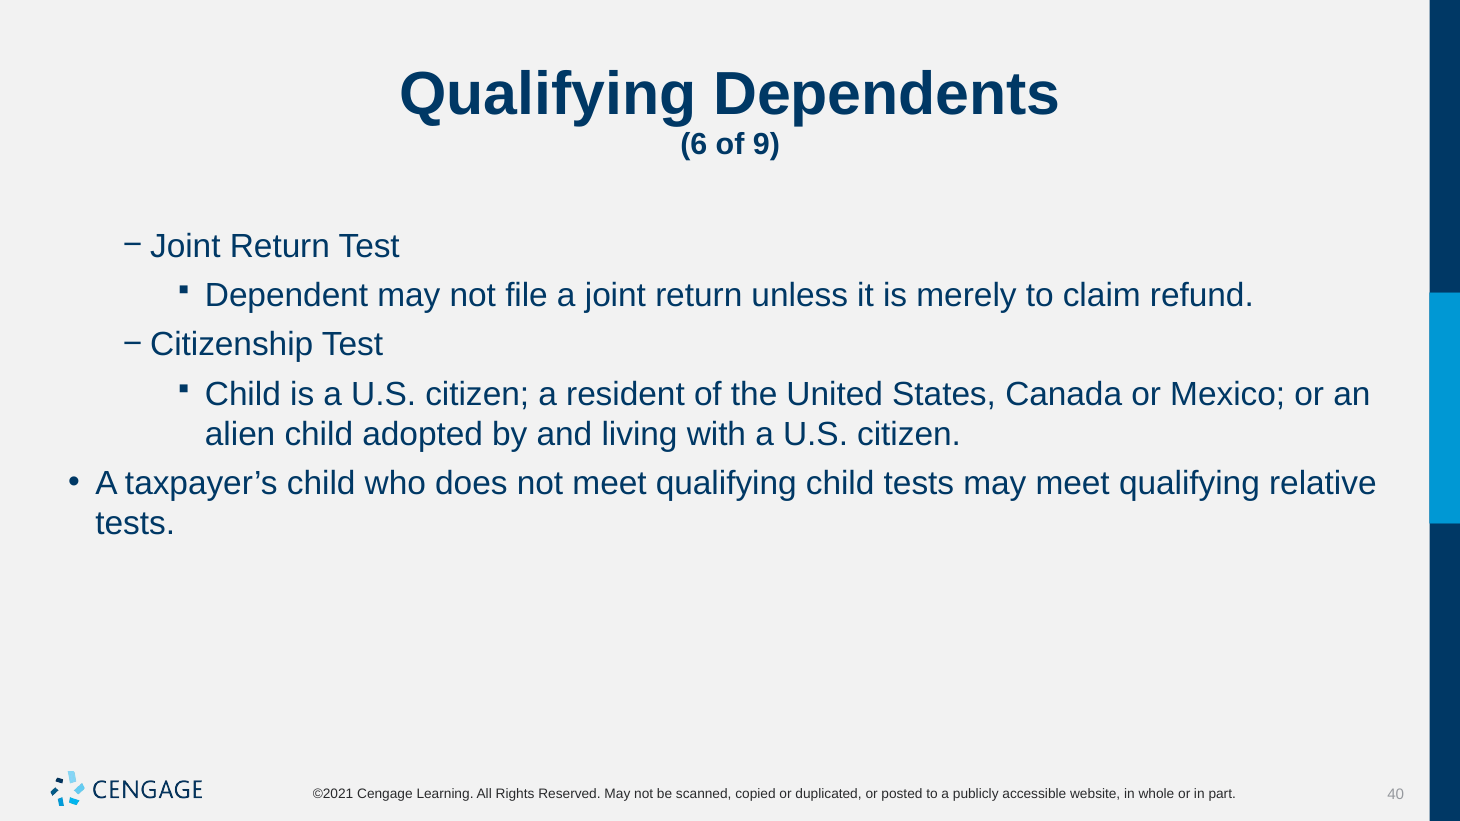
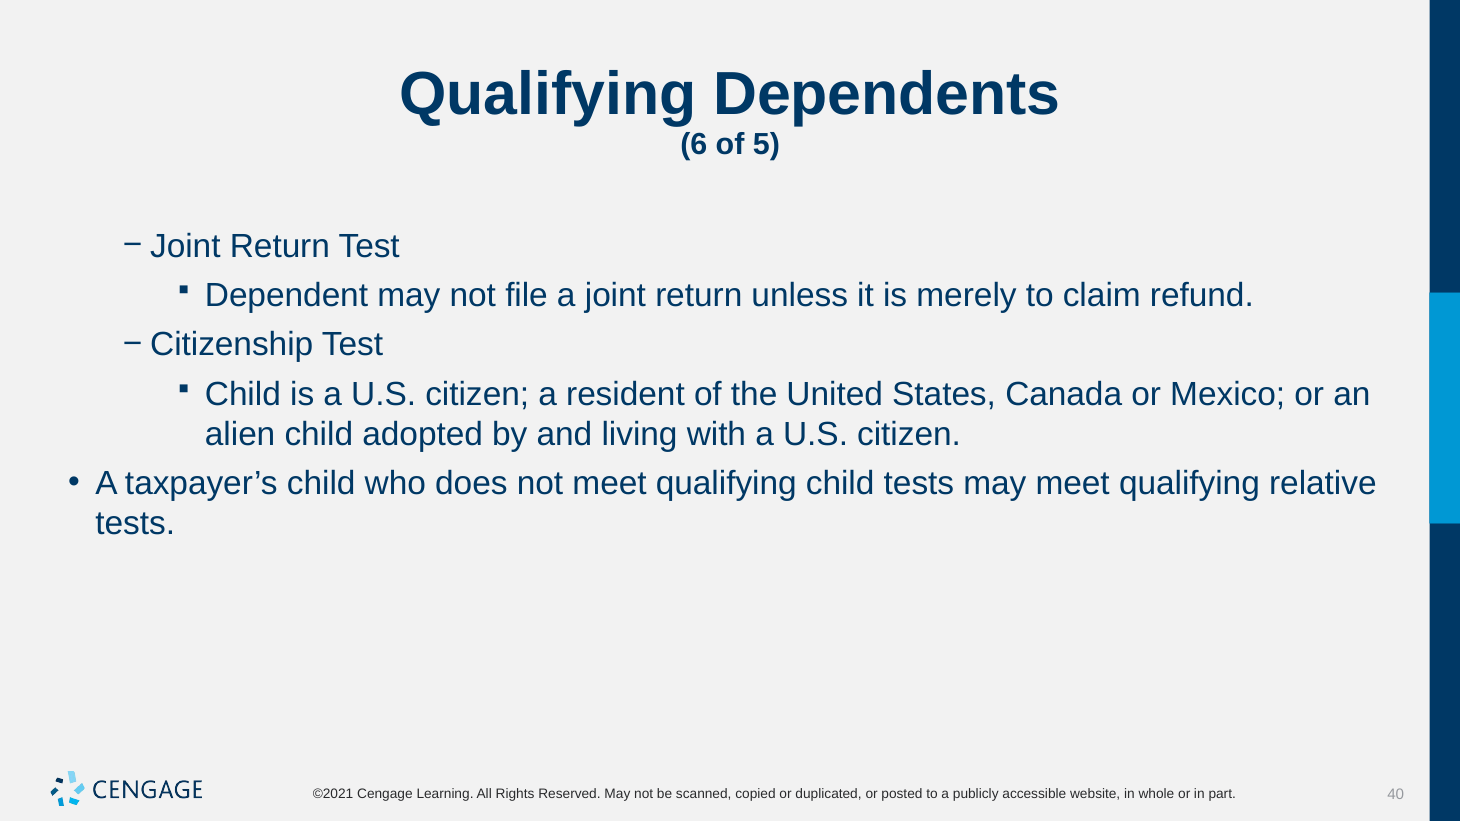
9: 9 -> 5
